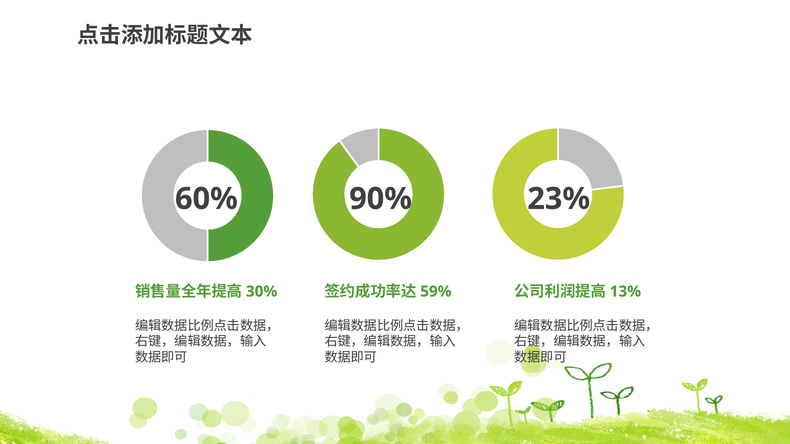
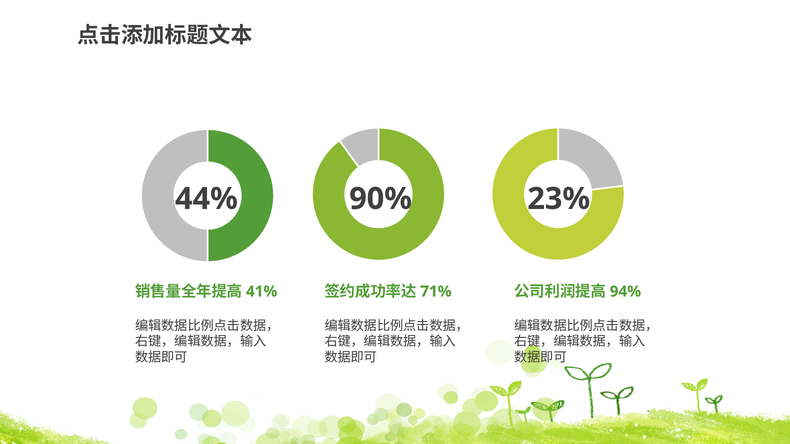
60%: 60% -> 44%
30%: 30% -> 41%
59%: 59% -> 71%
13%: 13% -> 94%
